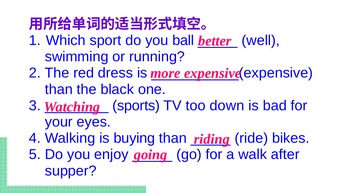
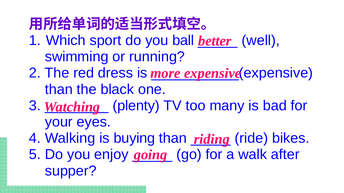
sports: sports -> plenty
down: down -> many
